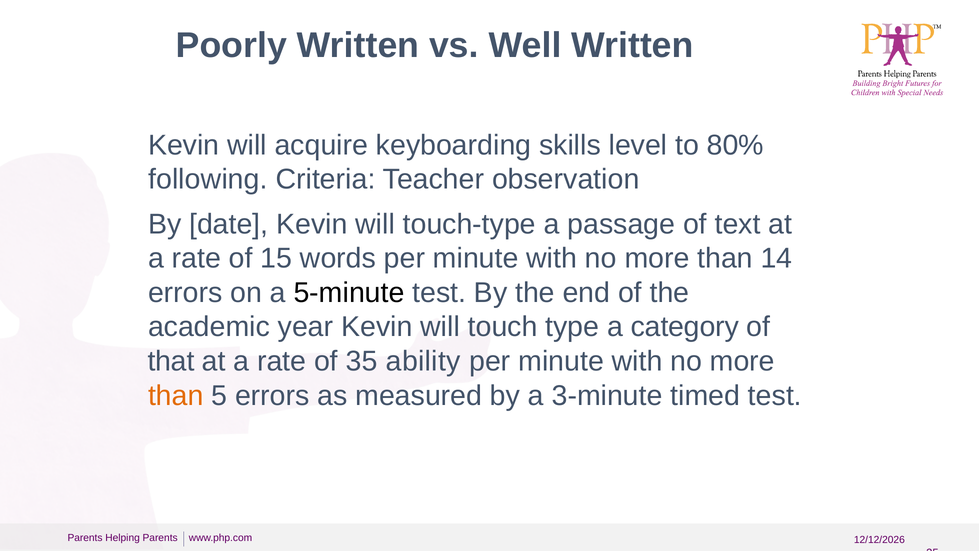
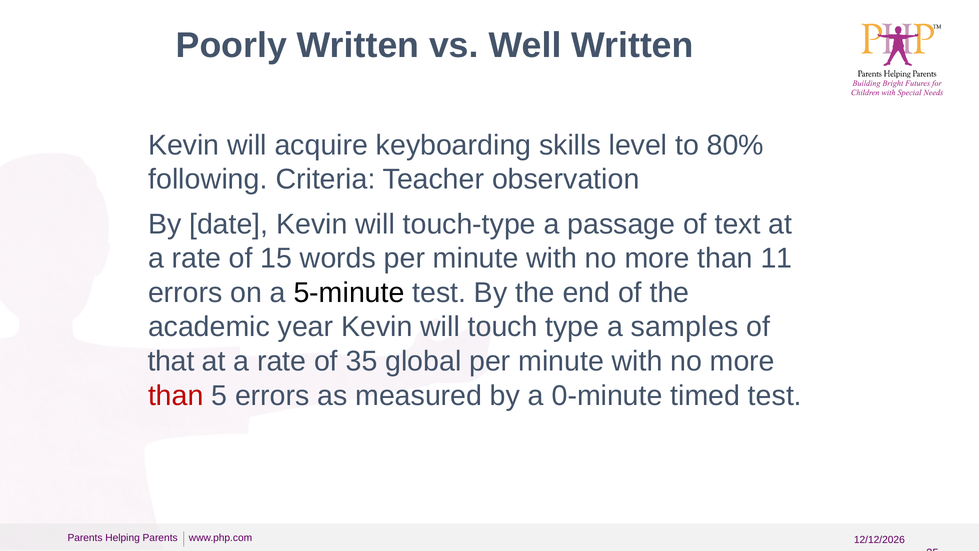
14: 14 -> 11
category: category -> samples
ability: ability -> global
than at (176, 395) colour: orange -> red
3-minute: 3-minute -> 0-minute
